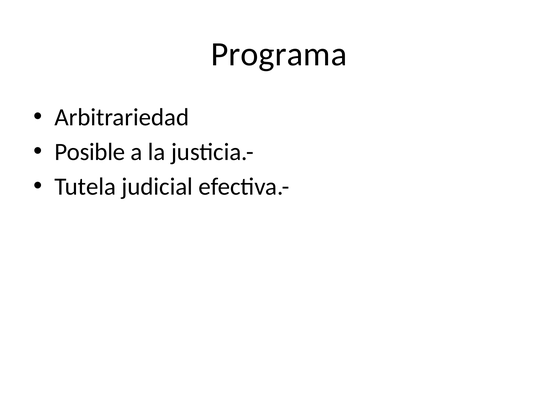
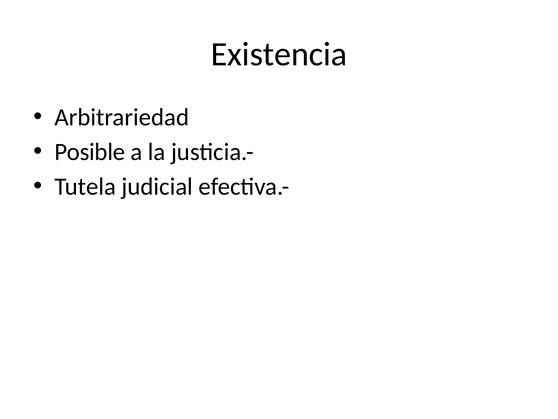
Programa: Programa -> Existencia
